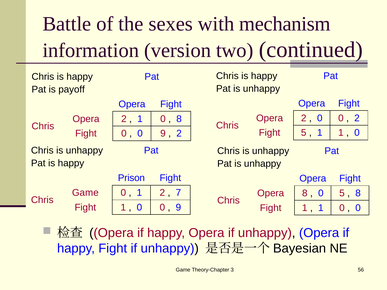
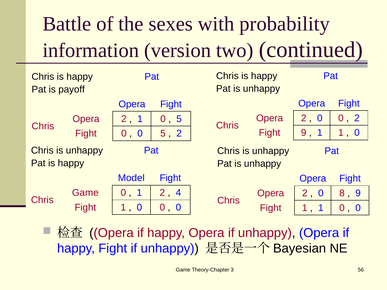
mechanism: mechanism -> probability
8 at (179, 119): 8 -> 5
Fight 5: 5 -> 9
0 9: 9 -> 5
Prison: Prison -> Model
7: 7 -> 4
8 at (305, 193): 8 -> 2
0 5: 5 -> 8
8 at (358, 193): 8 -> 9
9 at (178, 208): 9 -> 0
